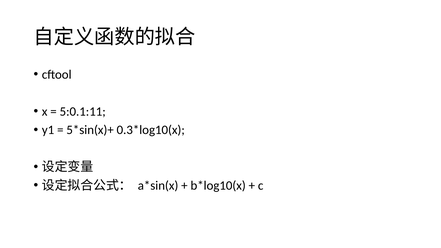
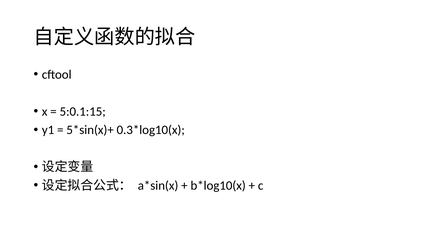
5:0.1:11: 5:0.1:11 -> 5:0.1:15
